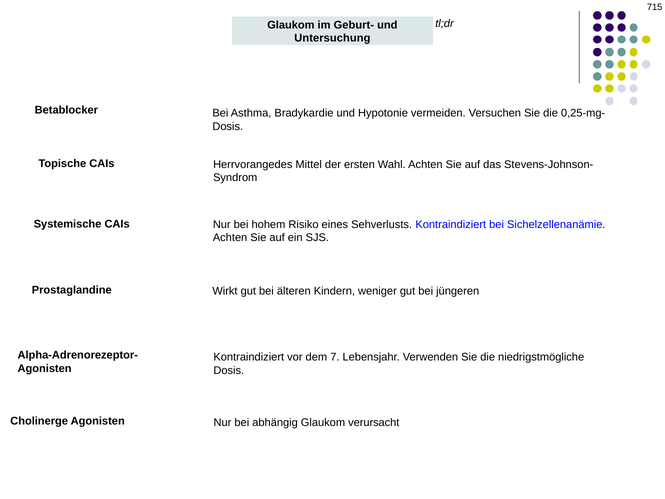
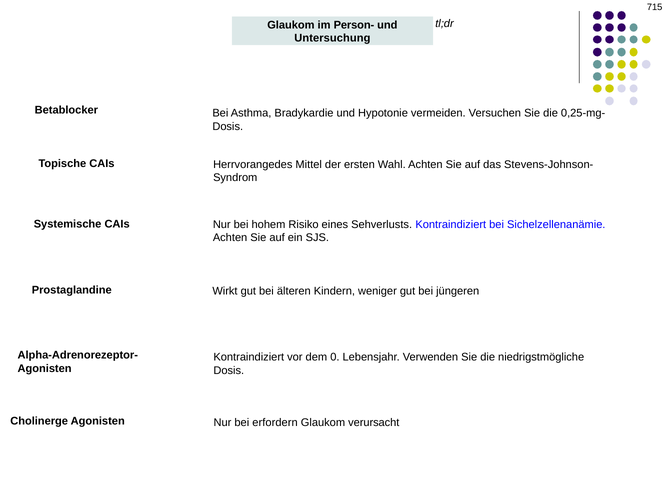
Geburt-: Geburt- -> Person-
7: 7 -> 0
abhängig: abhängig -> erfordern
